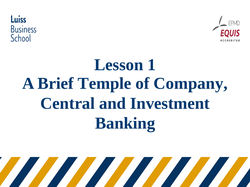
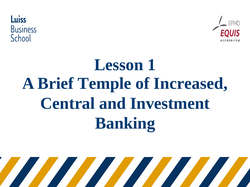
Company: Company -> Increased
